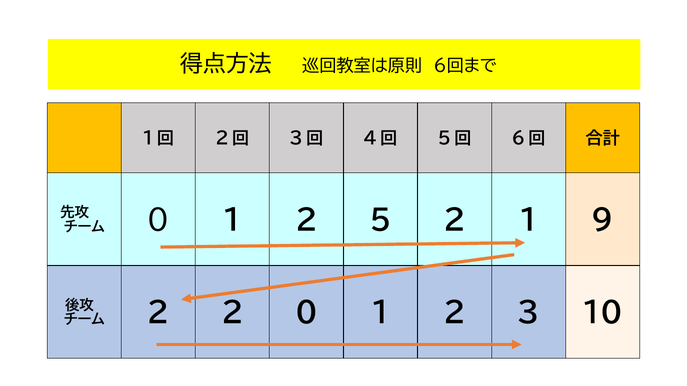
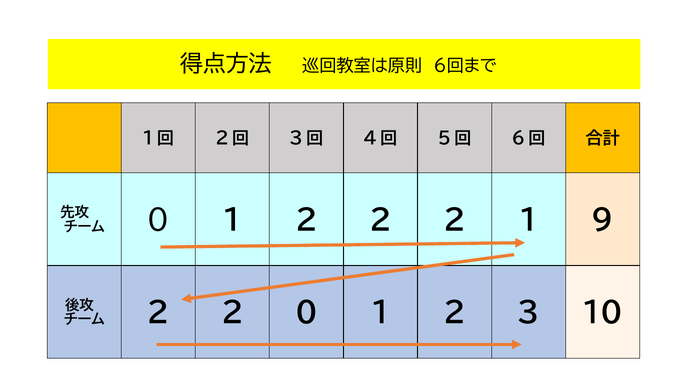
1 2 5: 5 -> 2
